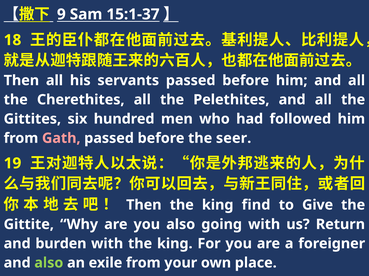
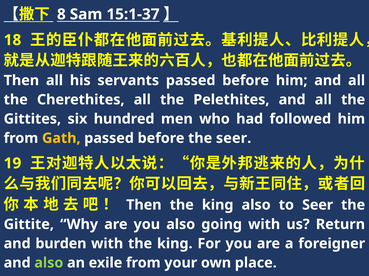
9: 9 -> 8
Gath colour: pink -> yellow
king find: find -> also
to Give: Give -> Seer
